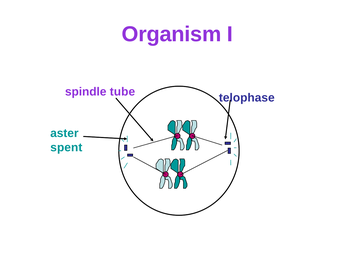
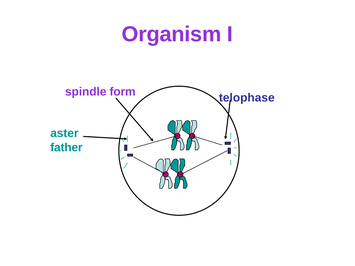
tube: tube -> form
spent: spent -> father
